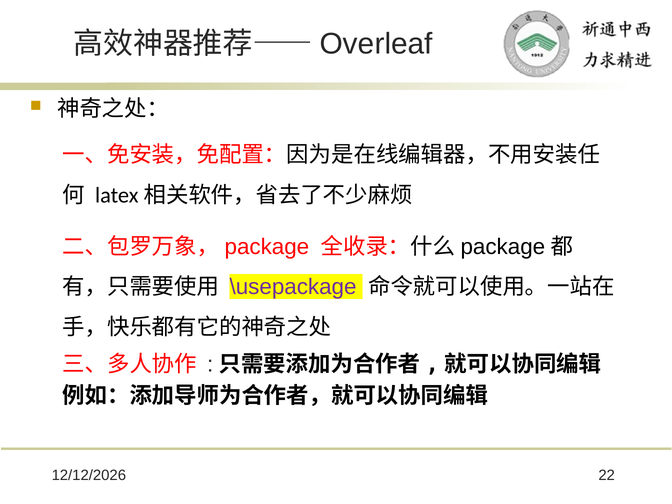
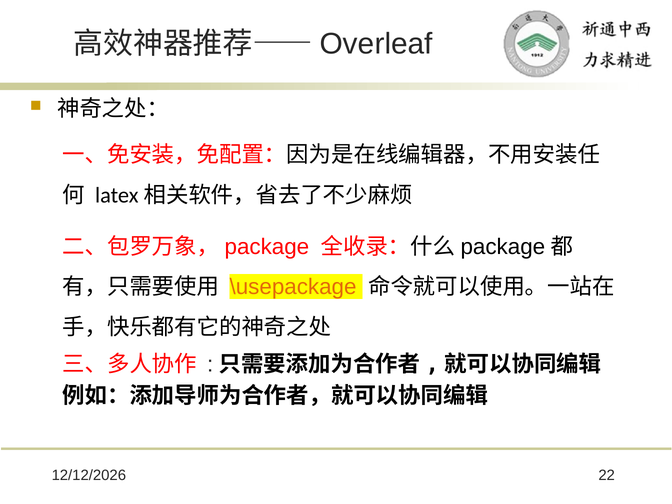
\usepackage colour: purple -> orange
